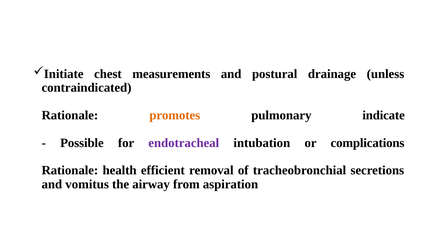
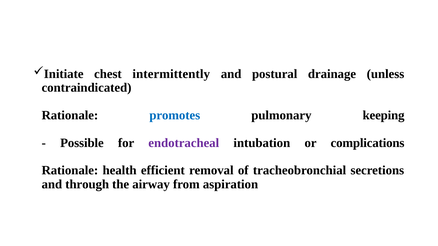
measurements: measurements -> intermittently
promotes colour: orange -> blue
indicate: indicate -> keeping
vomitus: vomitus -> through
